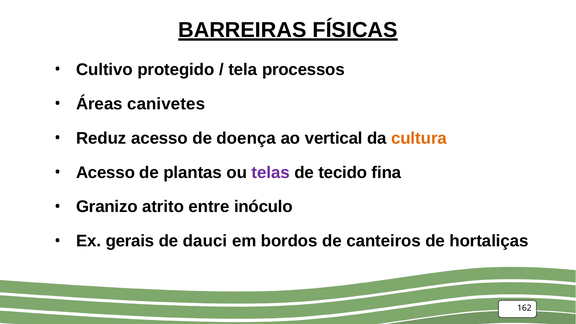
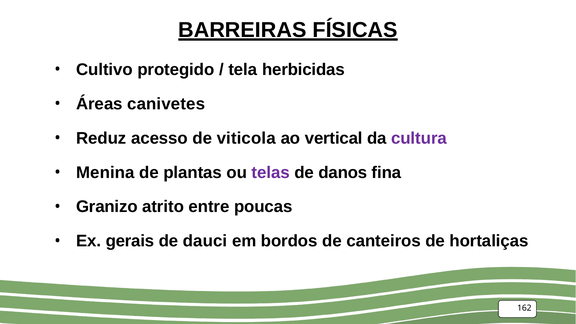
processos: processos -> herbicidas
doença: doença -> viticola
cultura colour: orange -> purple
Acesso at (105, 172): Acesso -> Menina
tecido: tecido -> danos
inóculo: inóculo -> poucas
